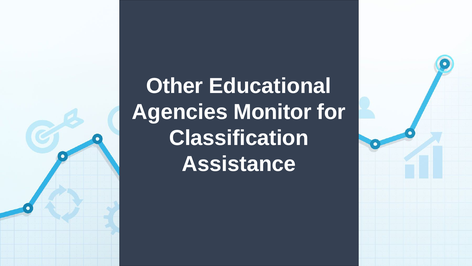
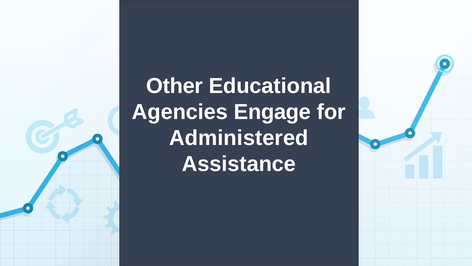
Monitor: Monitor -> Engage
Classification: Classification -> Administered
